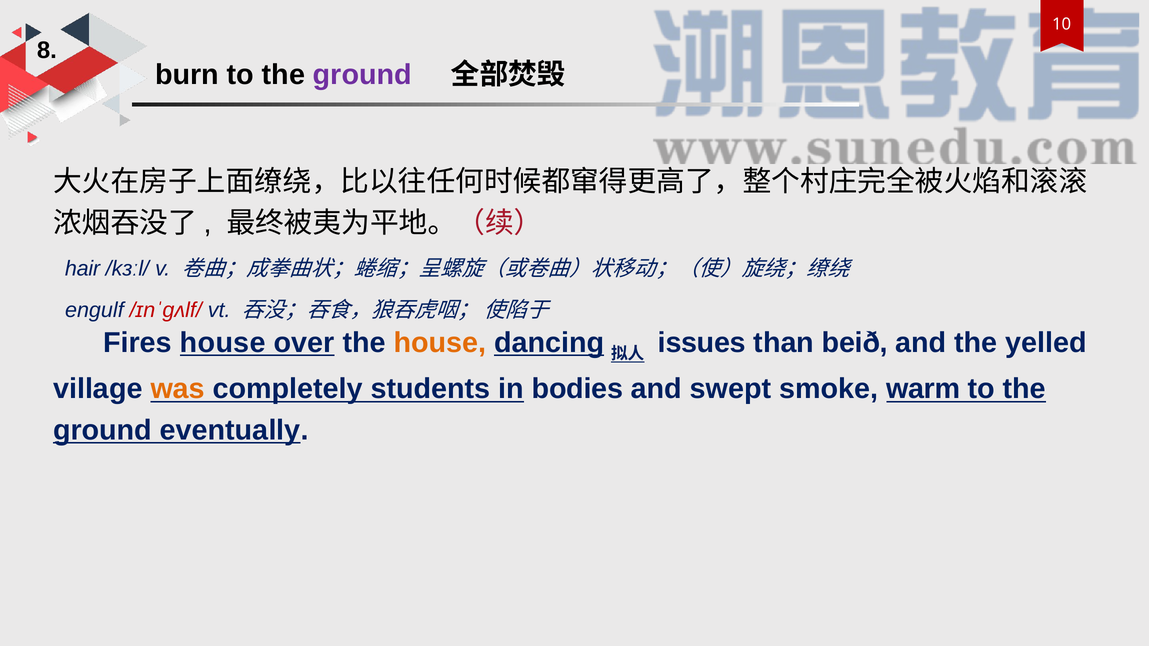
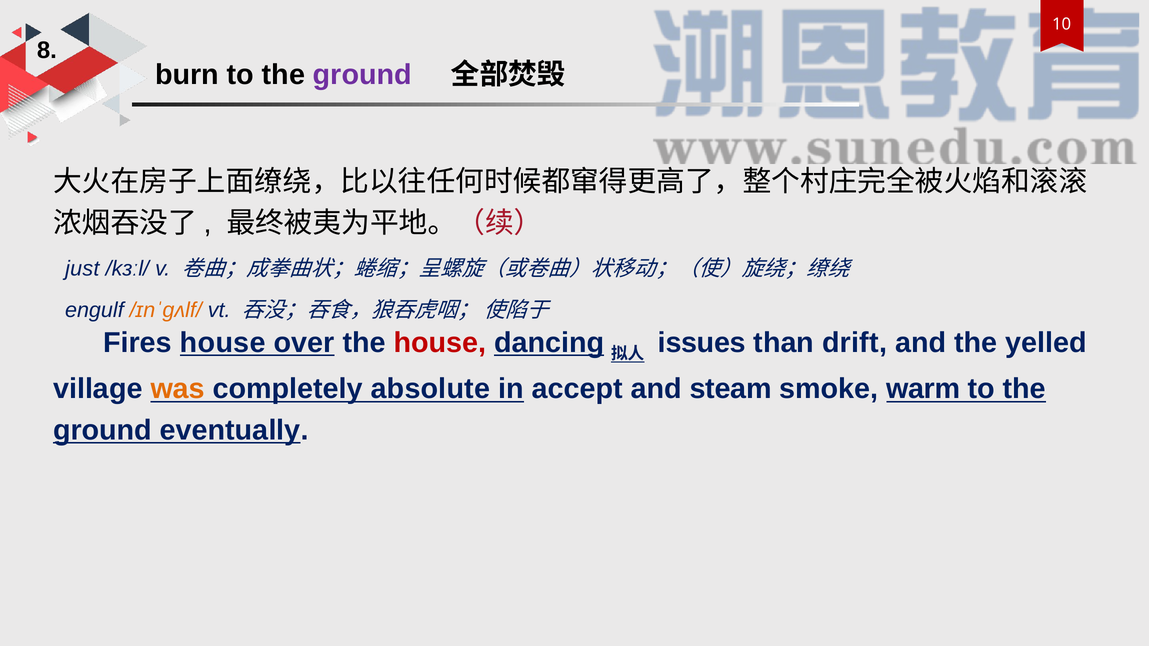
hair: hair -> just
/ɪnˈɡʌlf/ colour: red -> orange
house at (440, 343) colour: orange -> red
beið: beið -> drift
students: students -> absolute
bodies: bodies -> accept
swept: swept -> steam
